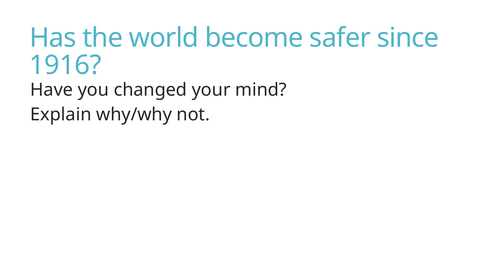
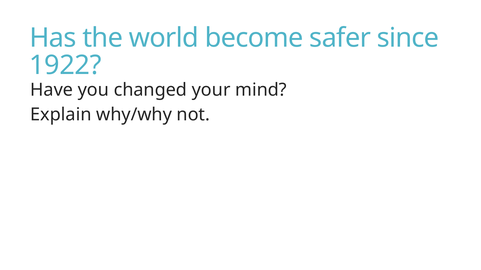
1916: 1916 -> 1922
